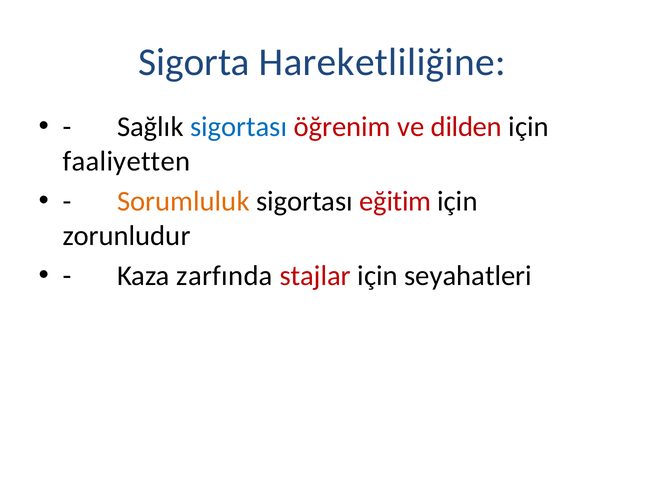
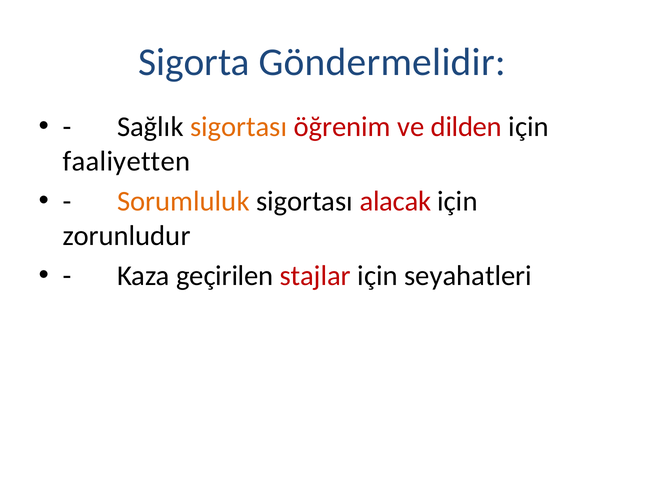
Hareketliliğine: Hareketliliğine -> Göndermelidir
sigortası at (239, 127) colour: blue -> orange
eğitim: eğitim -> alacak
zarfında: zarfında -> geçirilen
